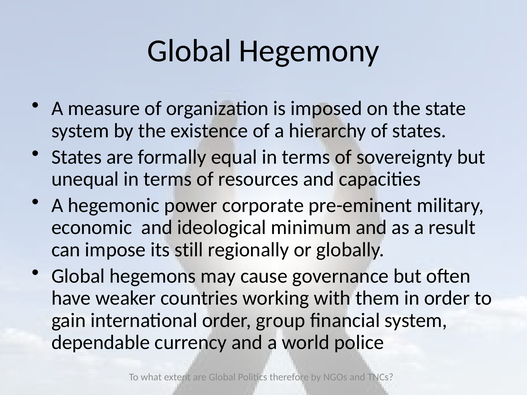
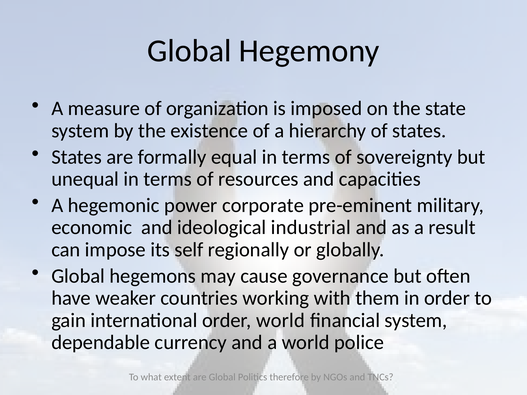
minimum: minimum -> industrial
still: still -> self
order group: group -> world
